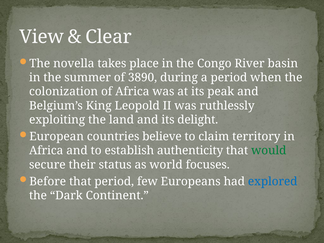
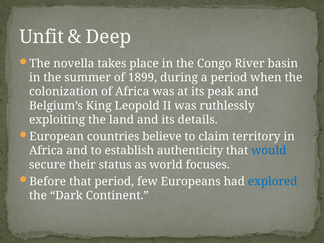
View: View -> Unfit
Clear: Clear -> Deep
3890: 3890 -> 1899
delight: delight -> details
would colour: green -> blue
